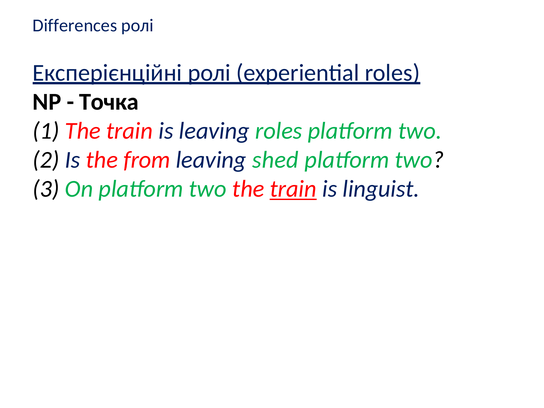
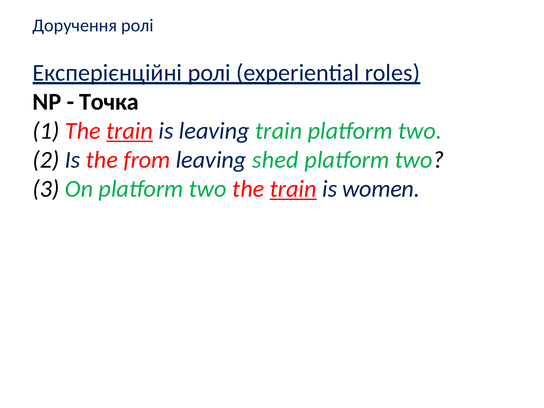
Differences: Differences -> Доручення
train at (130, 131) underline: none -> present
leaving roles: roles -> train
linguist: linguist -> women
